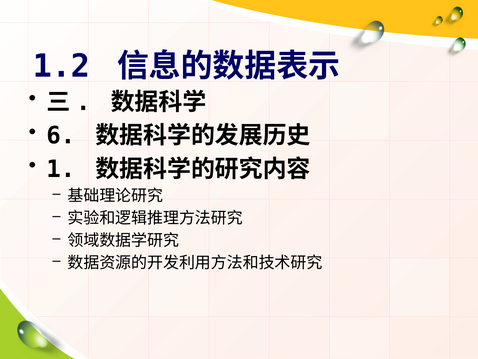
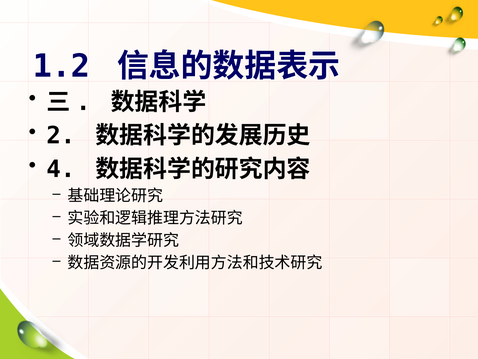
6: 6 -> 2
1: 1 -> 4
